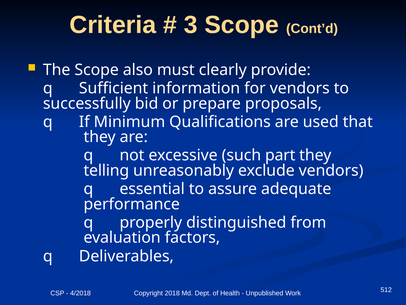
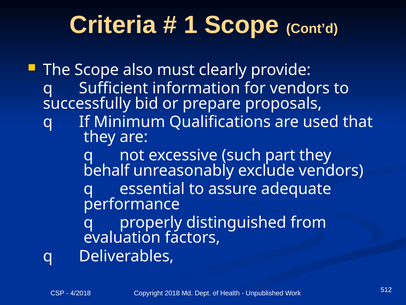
3: 3 -> 1
telling: telling -> behalf
